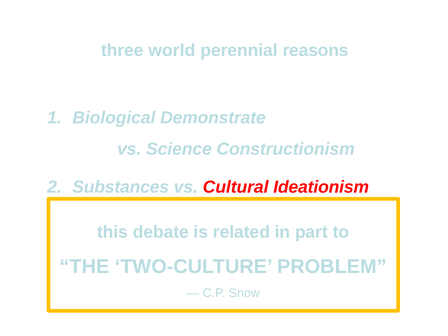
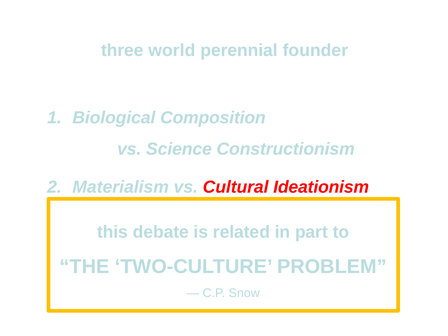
reasons: reasons -> founder
Demonstrate: Demonstrate -> Composition
Substances: Substances -> Materialism
